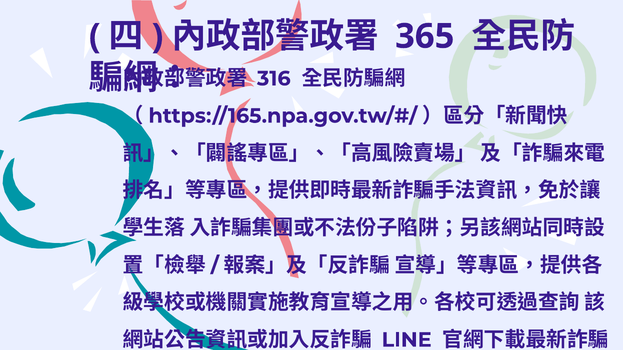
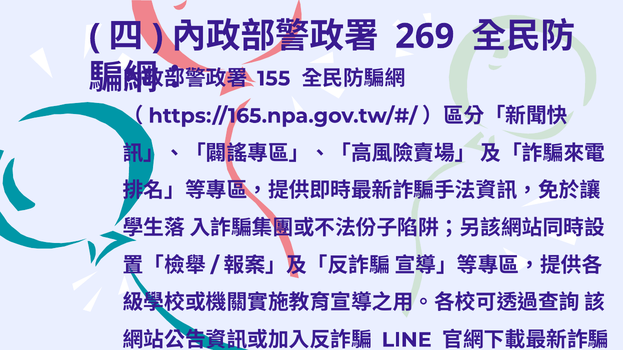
365: 365 -> 269
316: 316 -> 155
